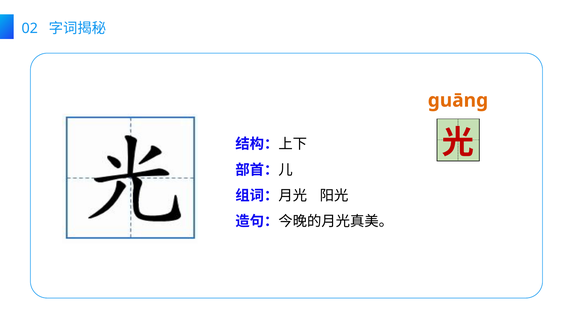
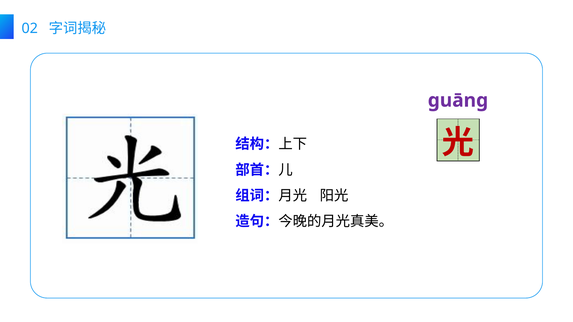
guāng colour: orange -> purple
